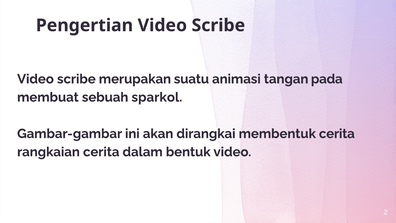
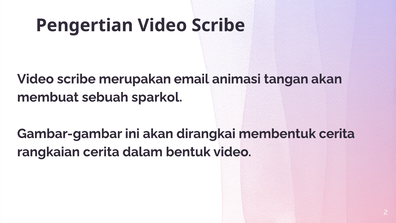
suatu: suatu -> email
tangan pada: pada -> akan
